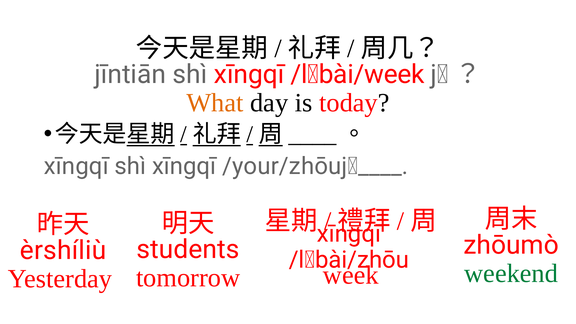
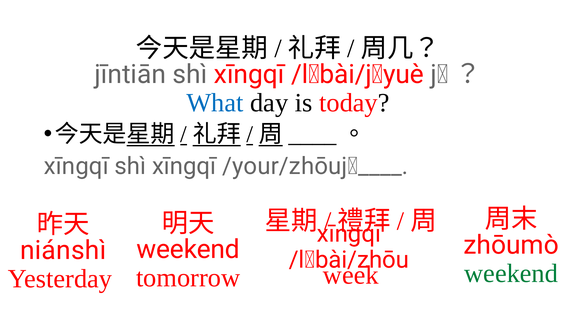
/lǐbài/week: /lǐbài/week -> /lǐbài/jǐyuè
What colour: orange -> blue
students at (188, 249): students -> weekend
èrshíliù: èrshíliù -> niánshì
